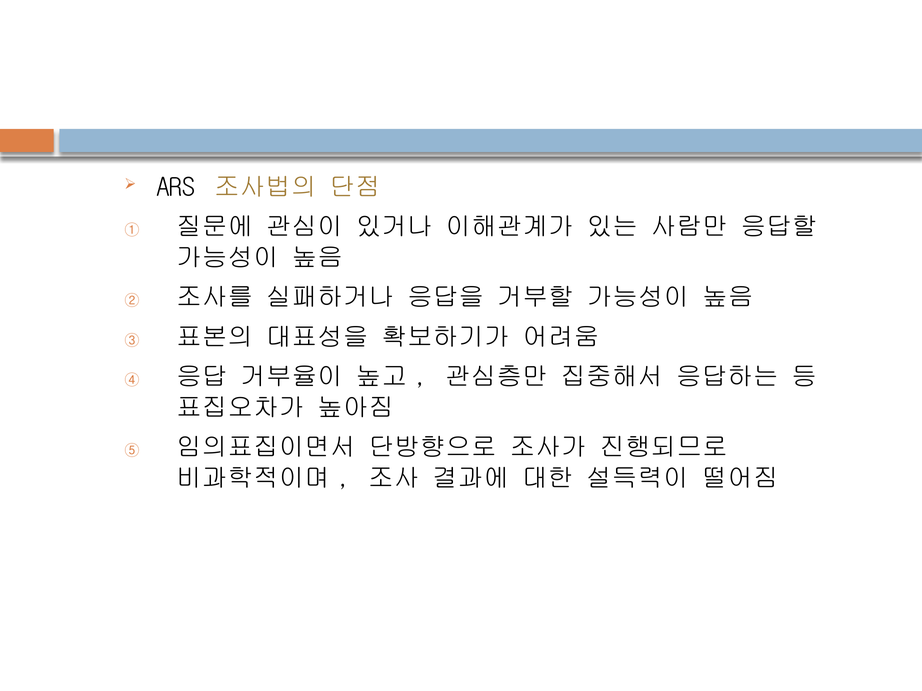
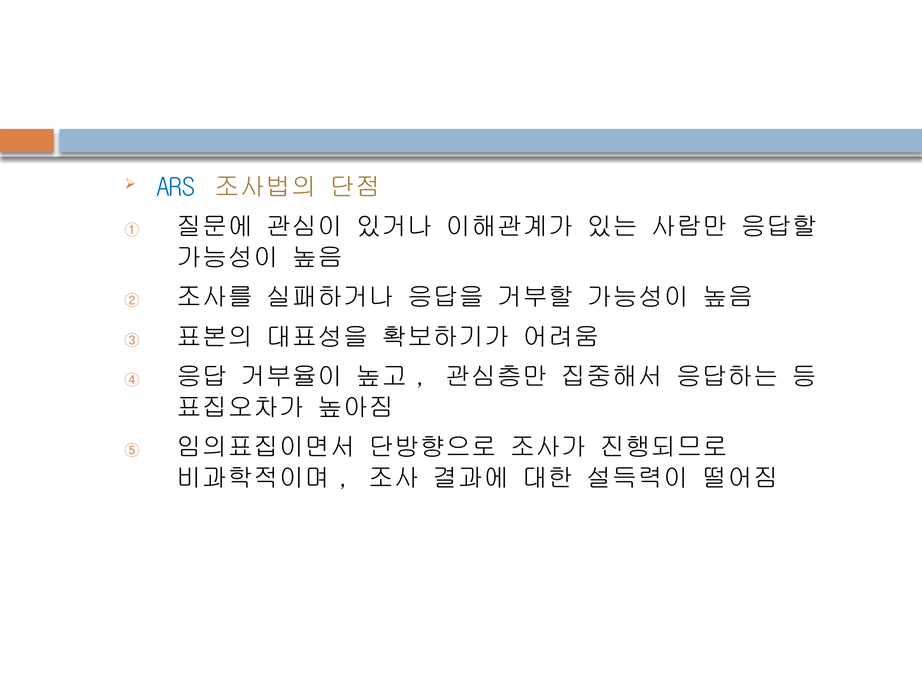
ARS colour: black -> blue
